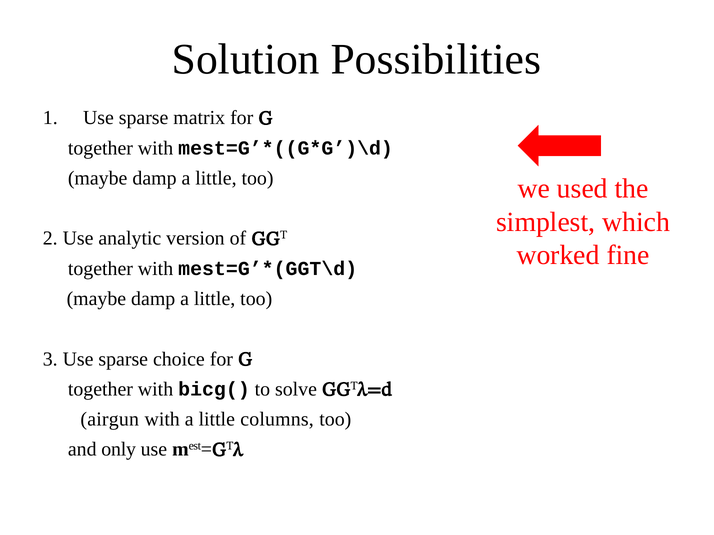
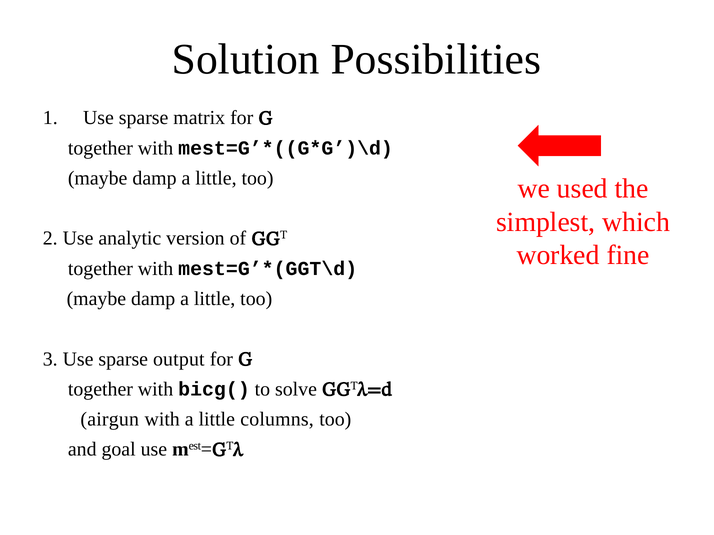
choice: choice -> output
only: only -> goal
